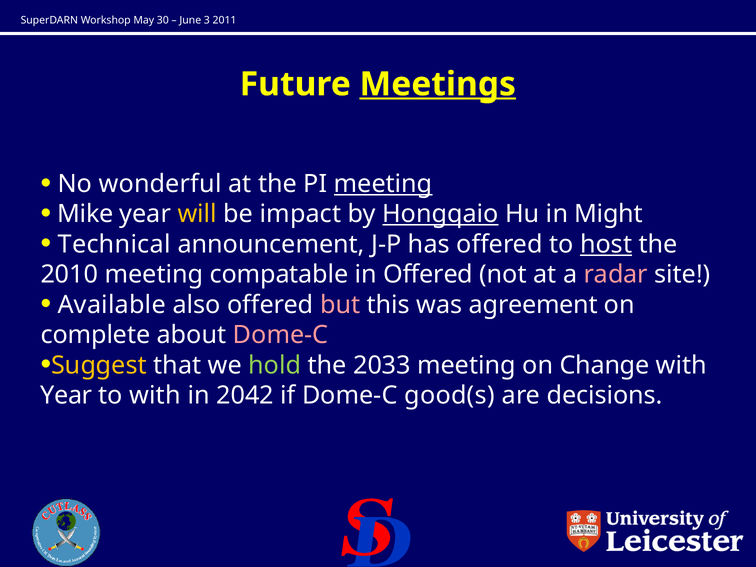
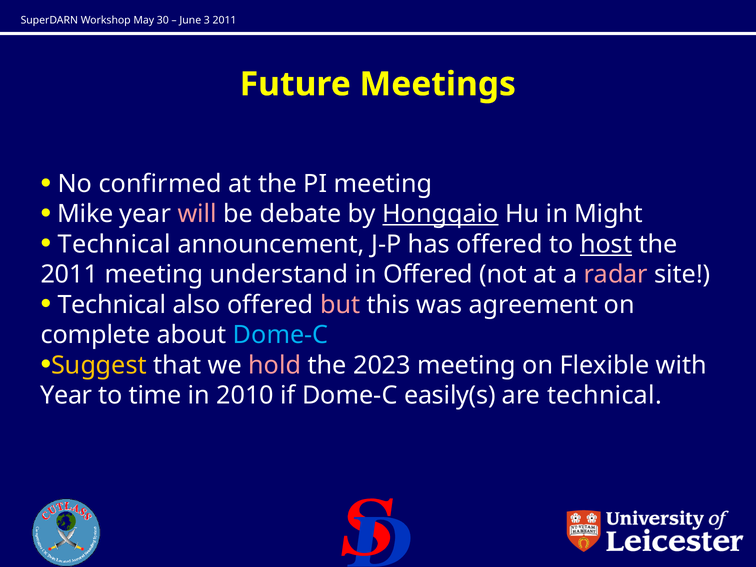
Meetings underline: present -> none
wonderful: wonderful -> confirmed
meeting at (383, 184) underline: present -> none
will colour: yellow -> pink
impact: impact -> debate
2010 at (69, 275): 2010 -> 2011
compatable: compatable -> understand
Available at (112, 305): Available -> Technical
Dome-C at (281, 335) colour: pink -> light blue
hold colour: light green -> pink
2033: 2033 -> 2023
Change: Change -> Flexible
to with: with -> time
2042: 2042 -> 2010
good(s: good(s -> easily(s
are decisions: decisions -> technical
